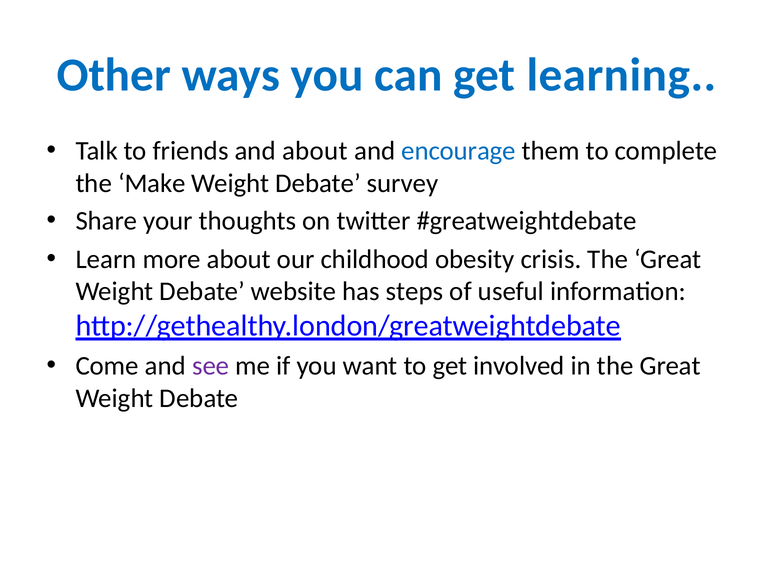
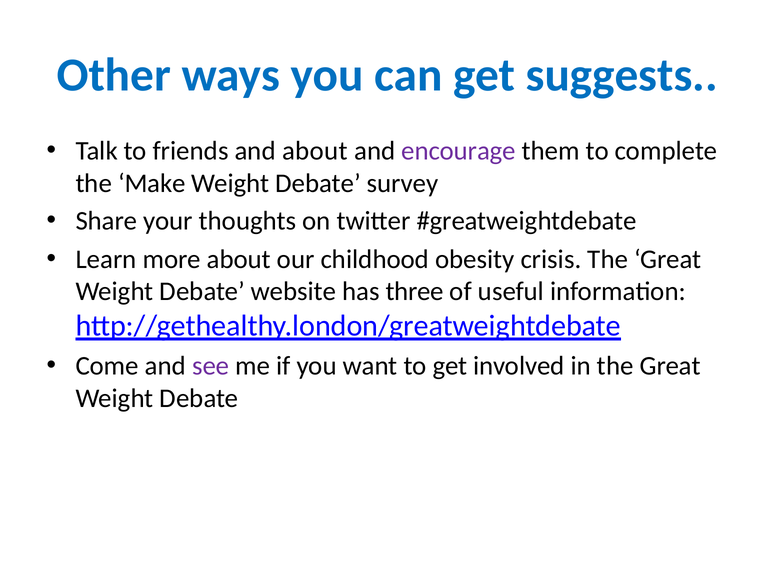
learning: learning -> suggests
encourage colour: blue -> purple
steps: steps -> three
